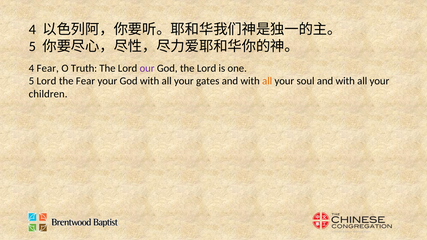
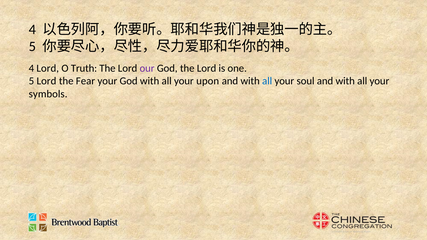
4 Fear: Fear -> Lord
gates: gates -> upon
all at (267, 81) colour: orange -> blue
children: children -> symbols
